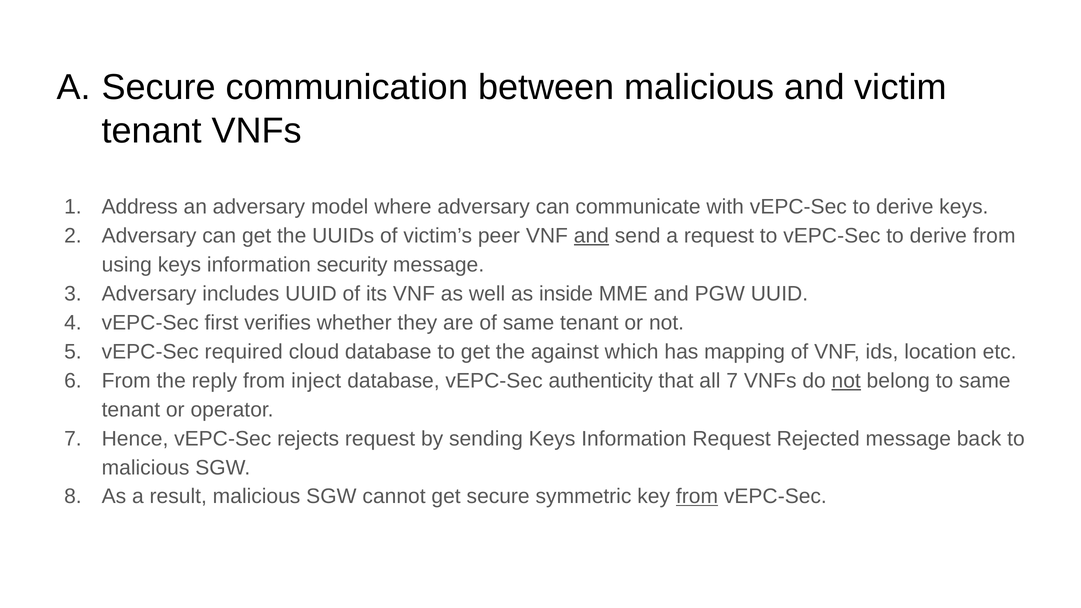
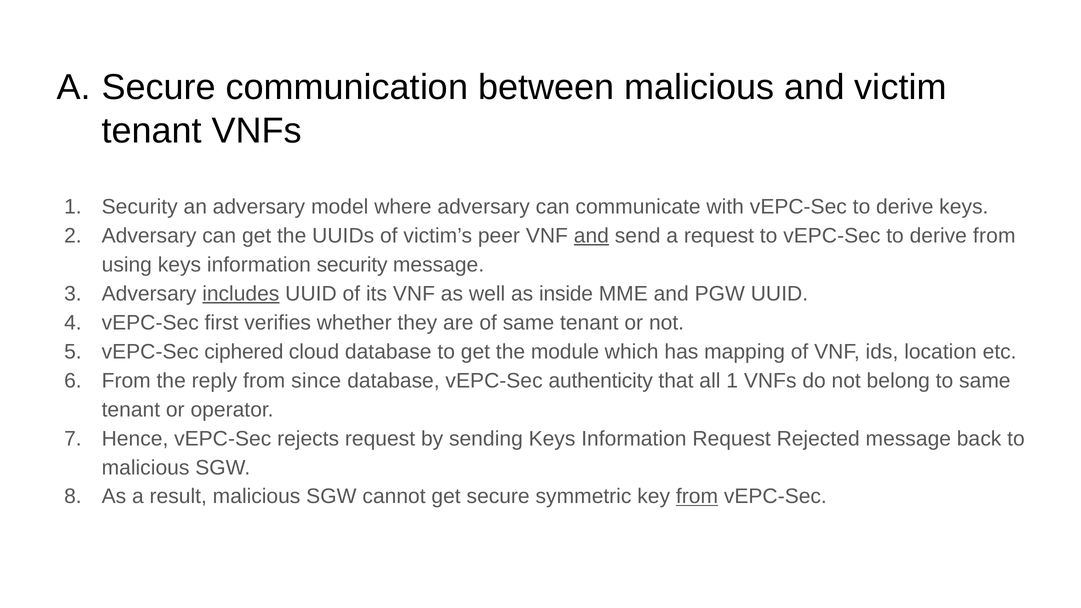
Address at (140, 207): Address -> Security
includes underline: none -> present
required: required -> ciphered
against: against -> module
inject: inject -> since
all 7: 7 -> 1
not at (846, 381) underline: present -> none
